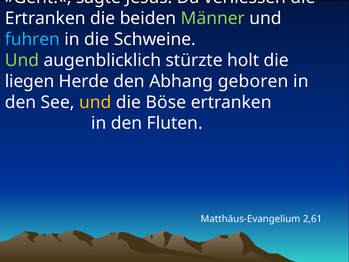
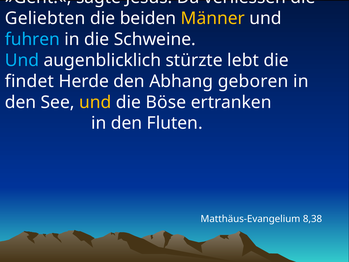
Ertranken at (45, 18): Ertranken -> Geliebten
Männer colour: light green -> yellow
Und at (22, 60) colour: light green -> light blue
holt: holt -> lebt
liegen: liegen -> findet
2,61: 2,61 -> 8,38
